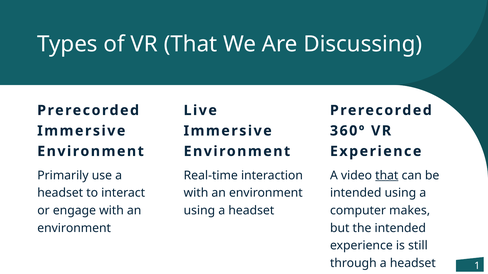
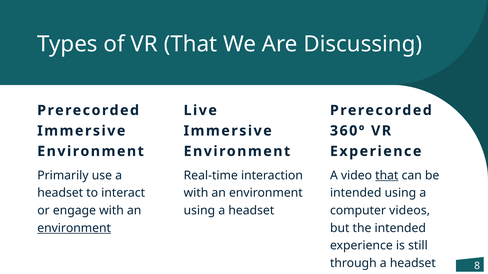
makes: makes -> videos
environment at (74, 228) underline: none -> present
1: 1 -> 8
